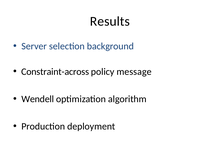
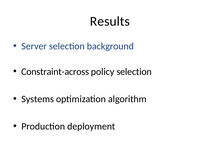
policy message: message -> selection
Wendell: Wendell -> Systems
